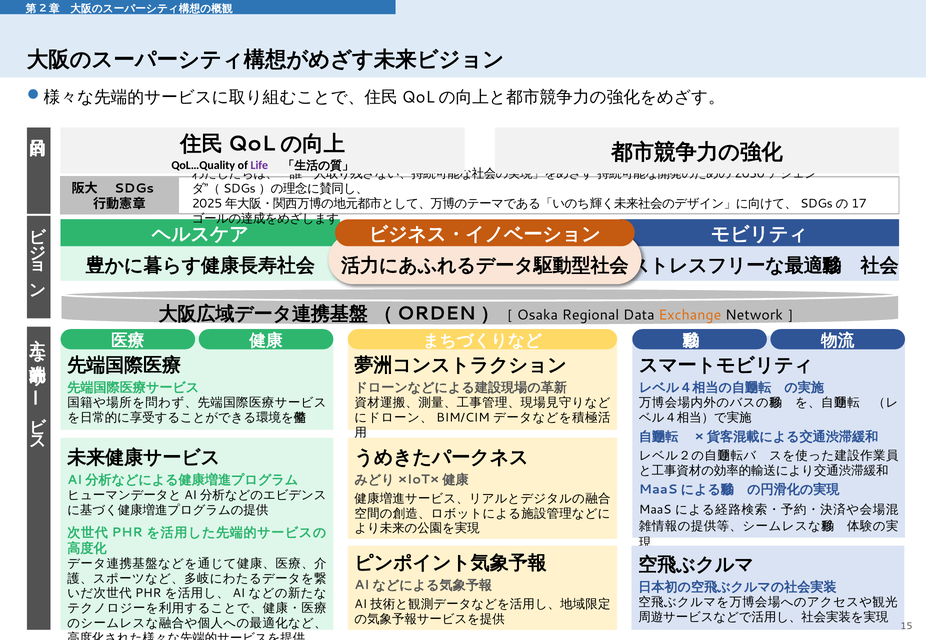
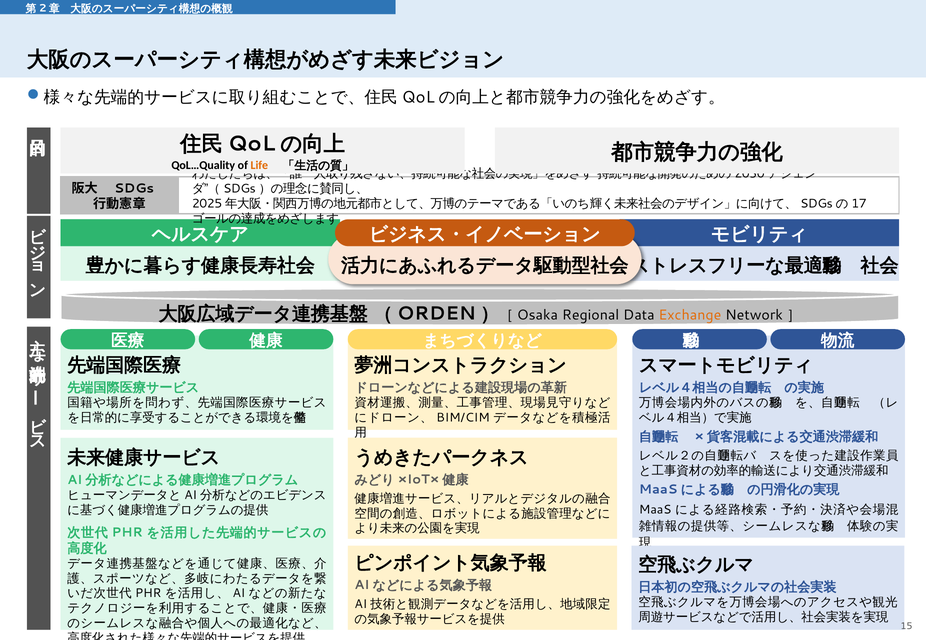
Life colour: purple -> orange
